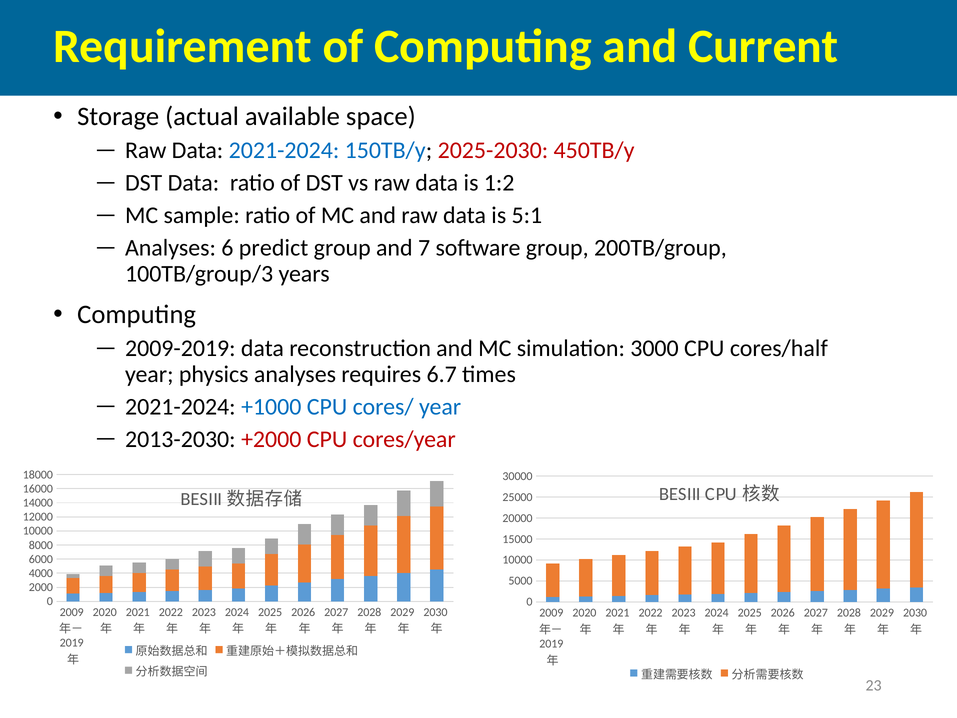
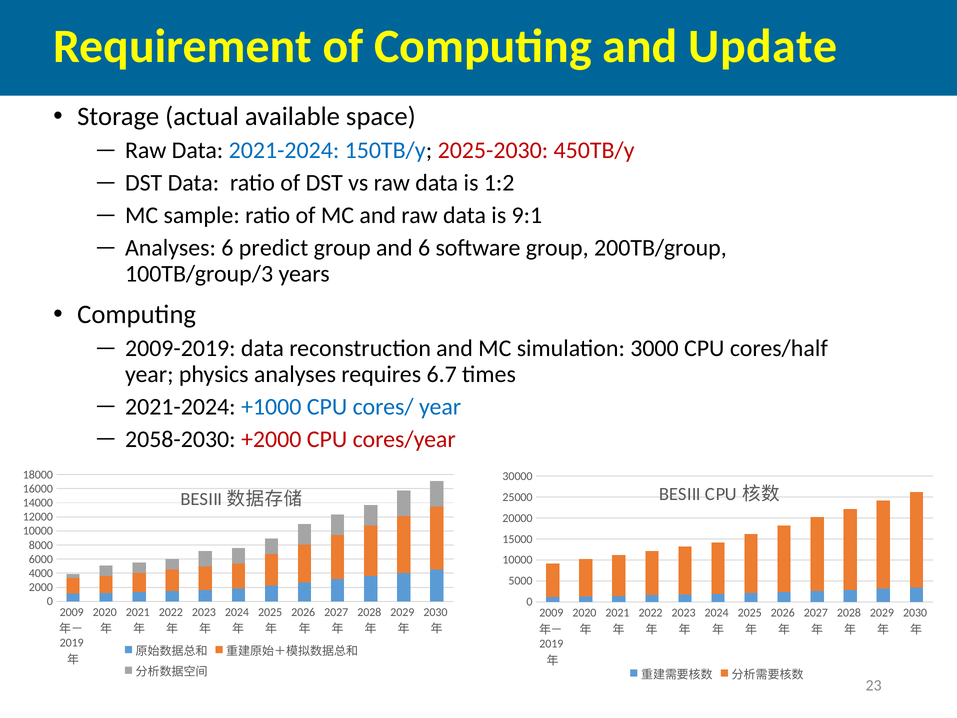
Current: Current -> Update
5:1: 5:1 -> 9:1
and 7: 7 -> 6
2013-2030: 2013-2030 -> 2058-2030
